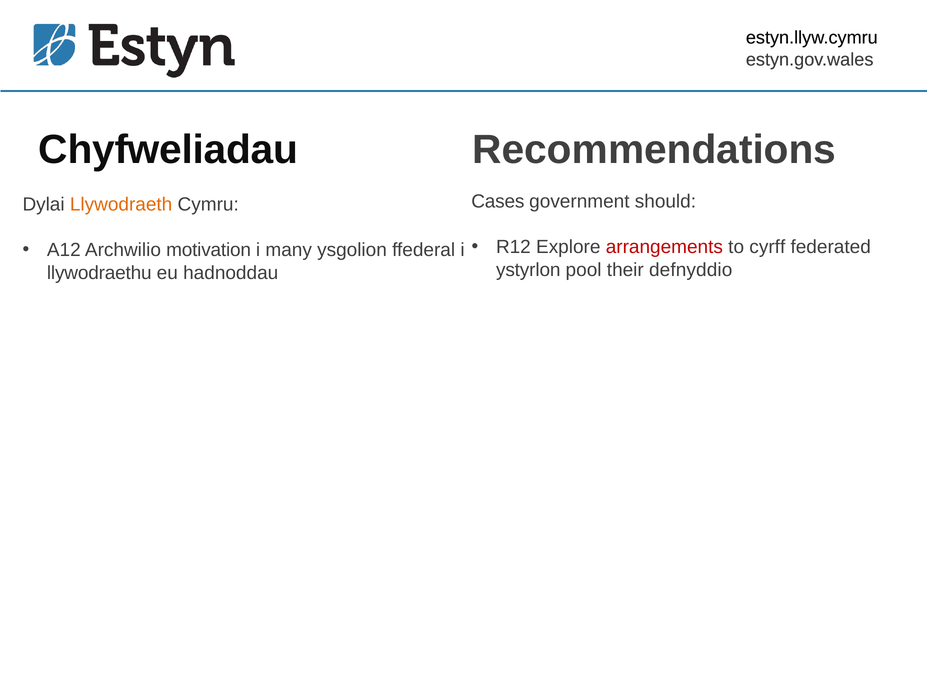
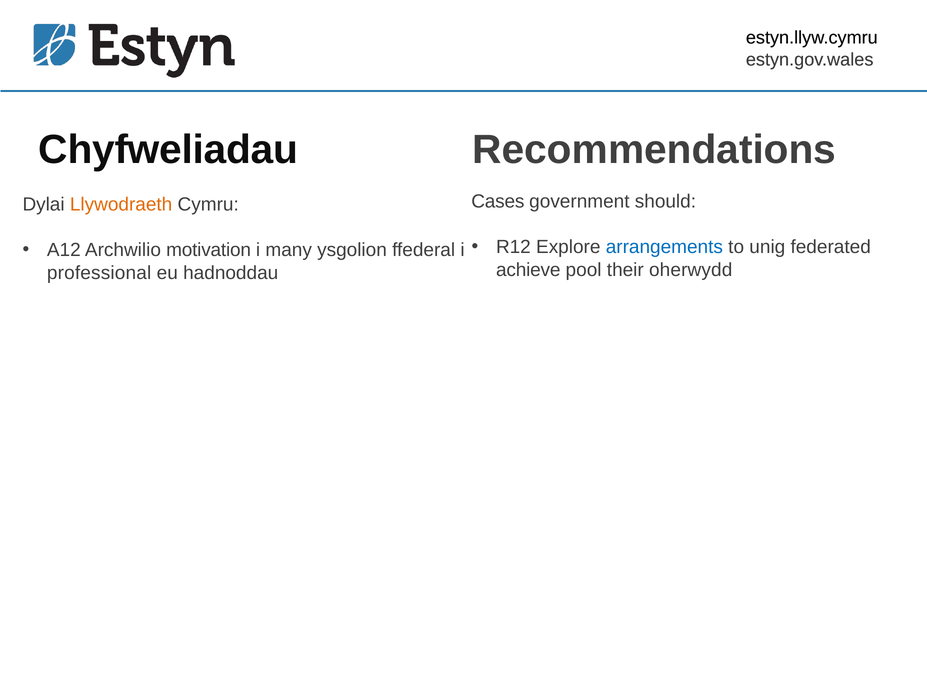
arrangements colour: red -> blue
cyrff: cyrff -> unig
ystyrlon: ystyrlon -> achieve
defnyddio: defnyddio -> oherwydd
llywodraethu: llywodraethu -> professional
